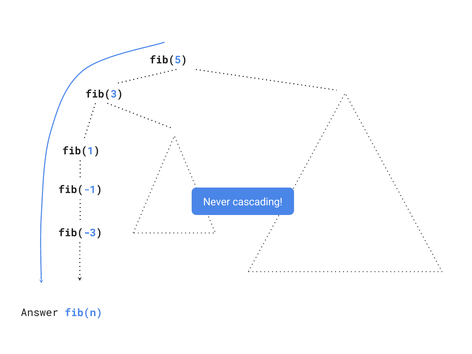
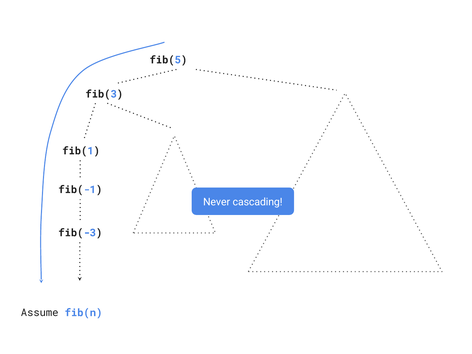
Answer: Answer -> Assume
